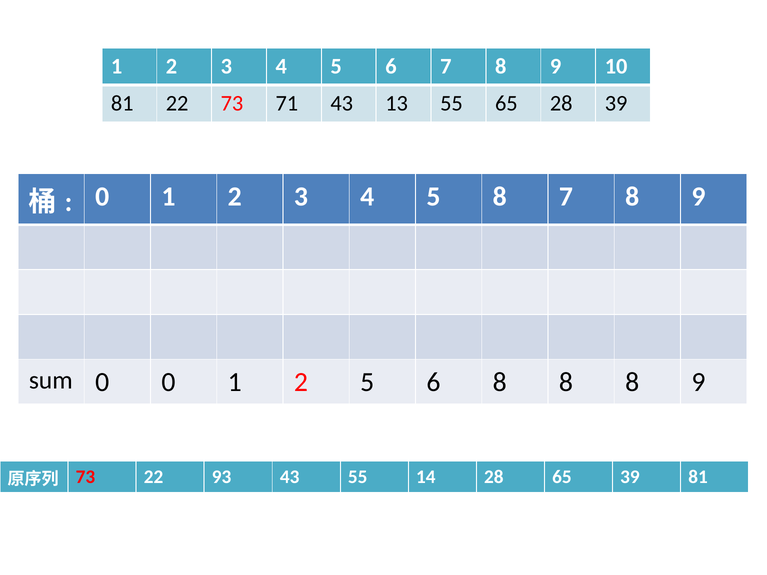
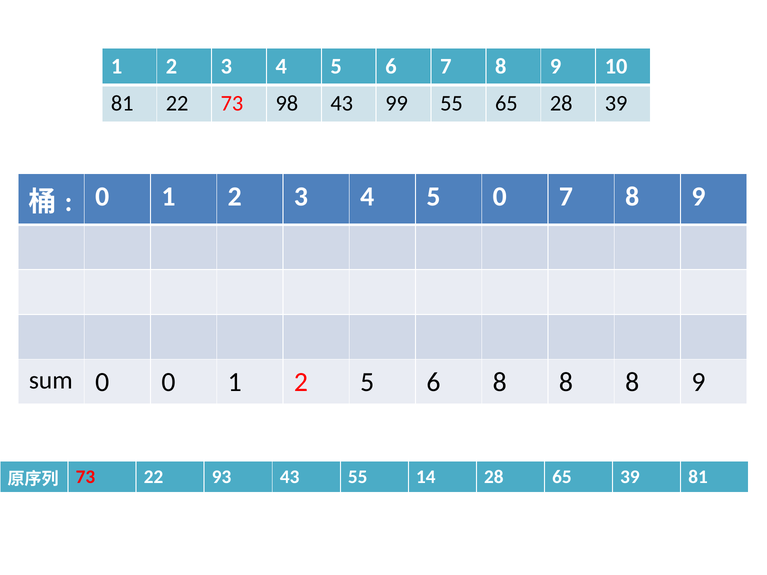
71: 71 -> 98
13: 13 -> 99
5 8: 8 -> 0
